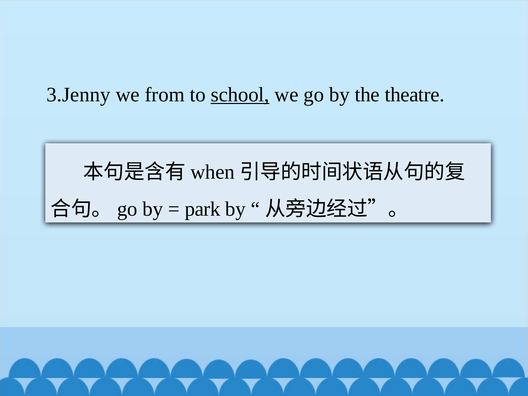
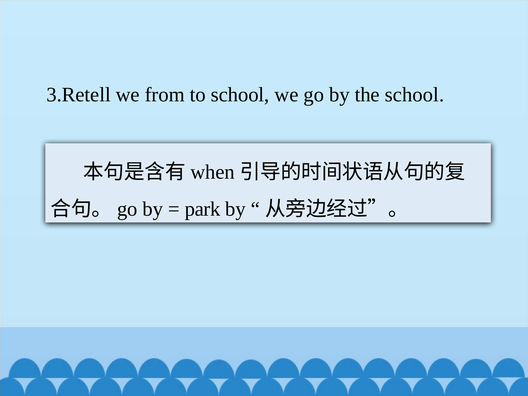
3.Jenny: 3.Jenny -> 3.Retell
school at (240, 95) underline: present -> none
the theatre: theatre -> school
